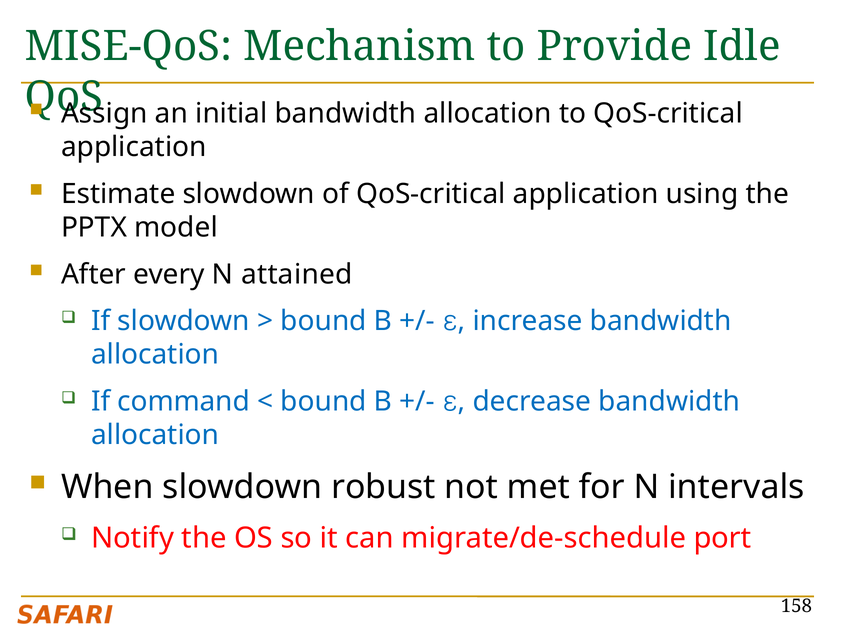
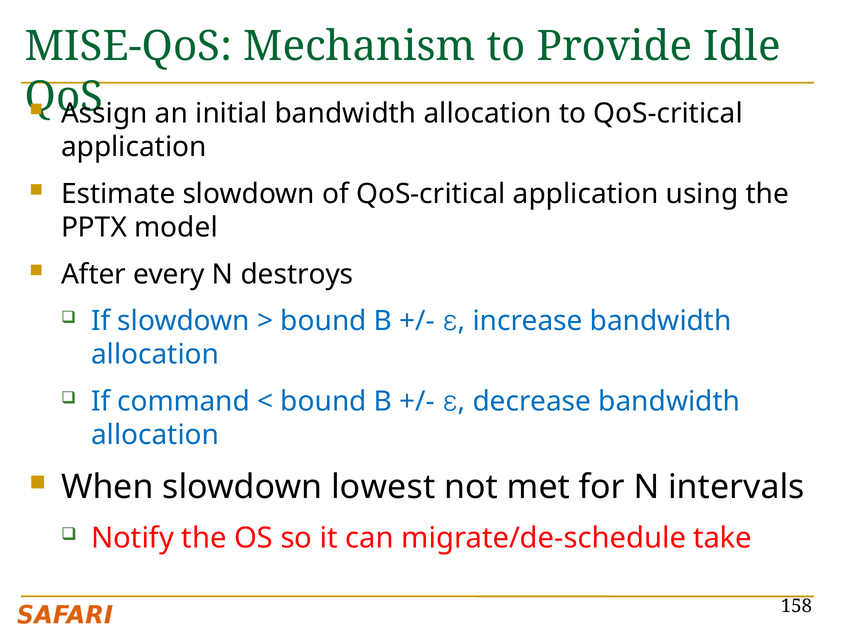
attained: attained -> destroys
robust: robust -> lowest
port: port -> take
